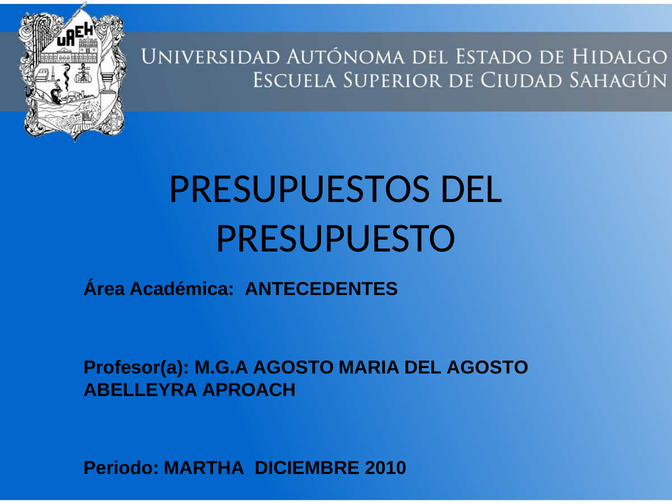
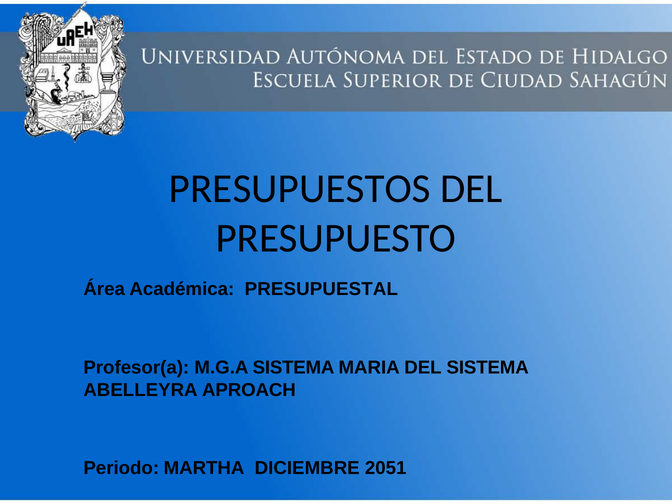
ANTECEDENTES: ANTECEDENTES -> PRESUPUESTAL
M.G.A AGOSTO: AGOSTO -> SISTEMA
DEL AGOSTO: AGOSTO -> SISTEMA
2010: 2010 -> 2051
